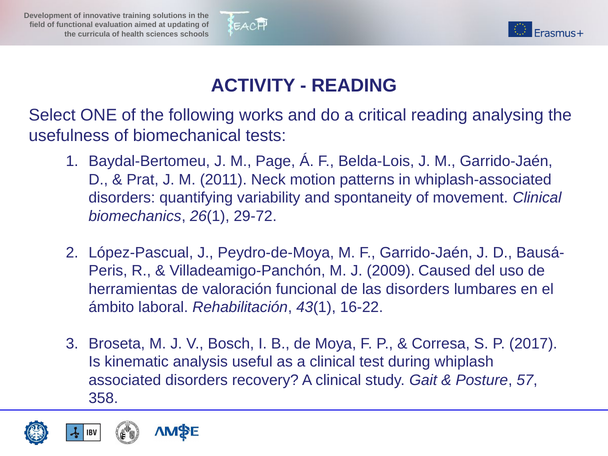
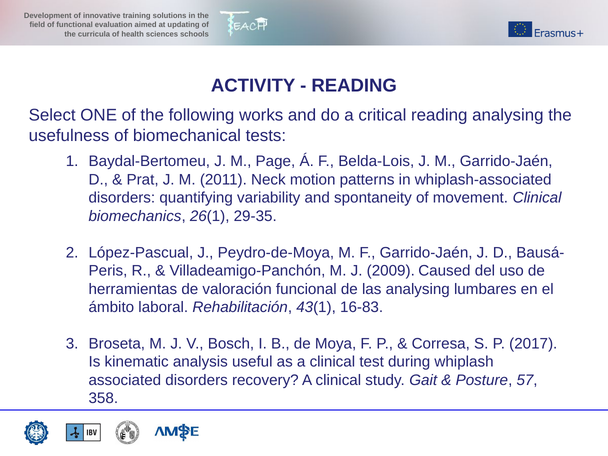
29-72: 29-72 -> 29-35
las disorders: disorders -> analysing
16-22: 16-22 -> 16-83
